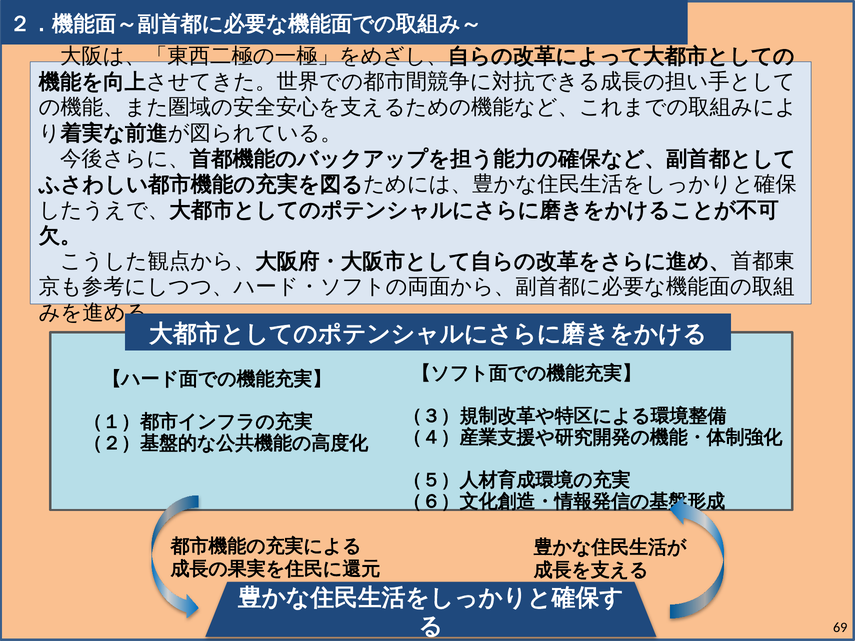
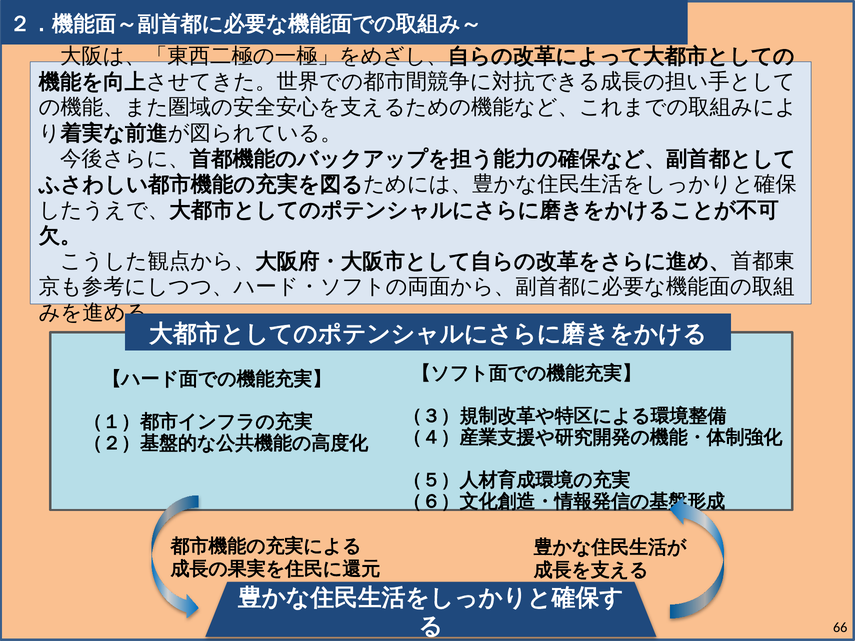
69: 69 -> 66
